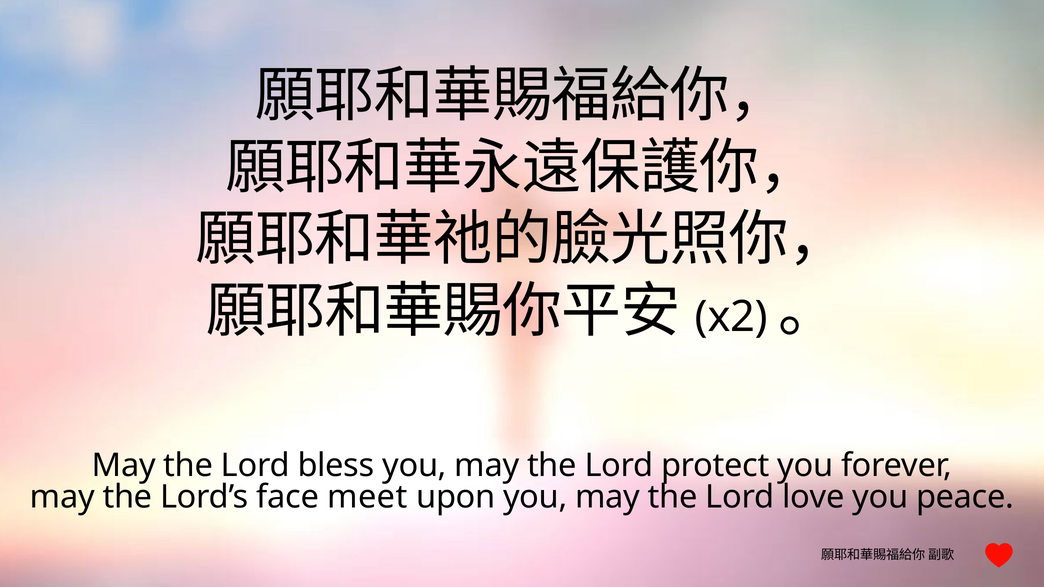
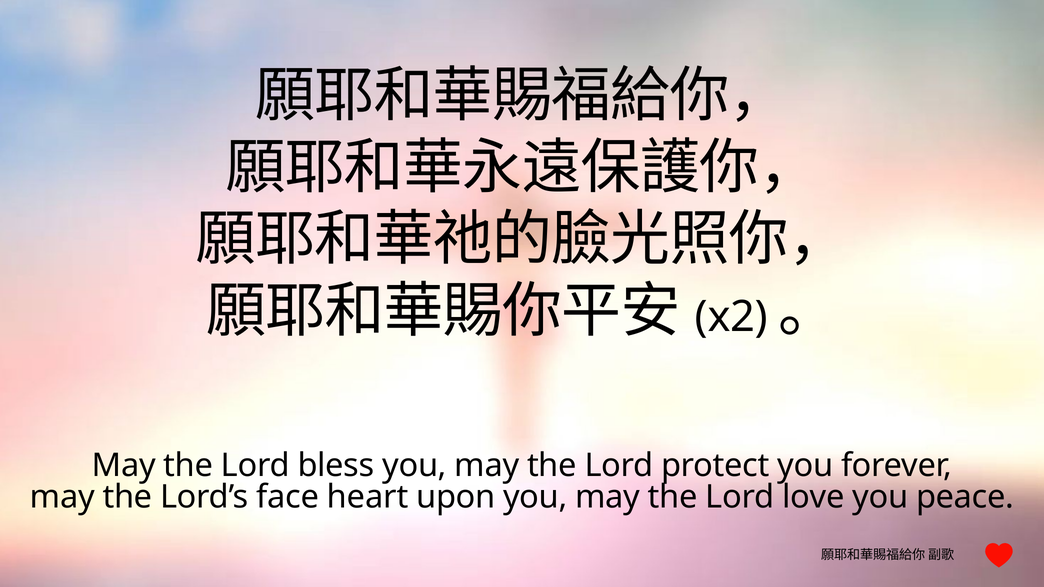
meet: meet -> heart
